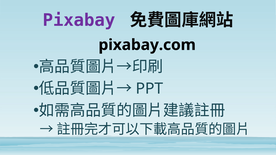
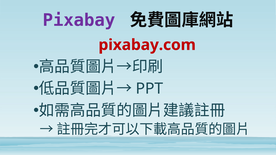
pixabay.com colour: black -> red
